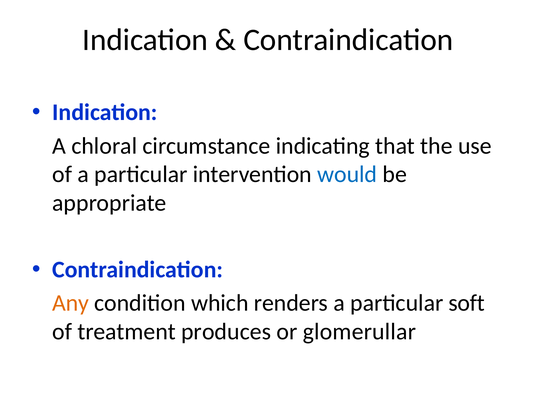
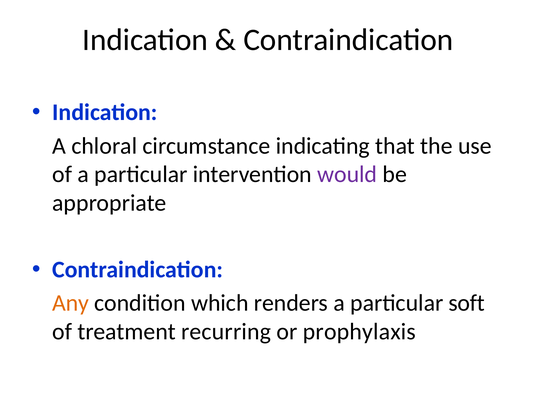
would colour: blue -> purple
produces: produces -> recurring
glomerullar: glomerullar -> prophylaxis
